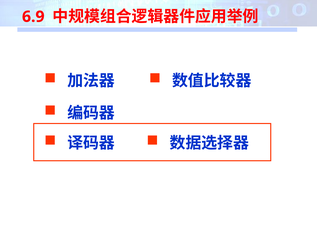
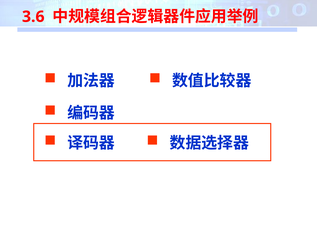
6.9: 6.9 -> 3.6
